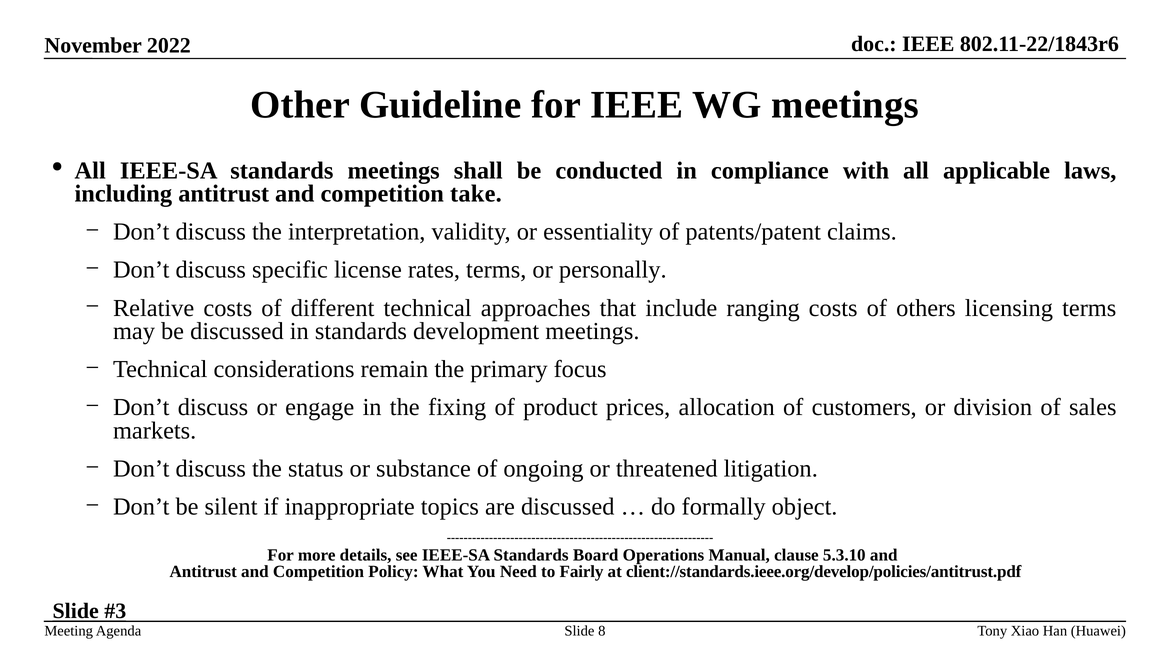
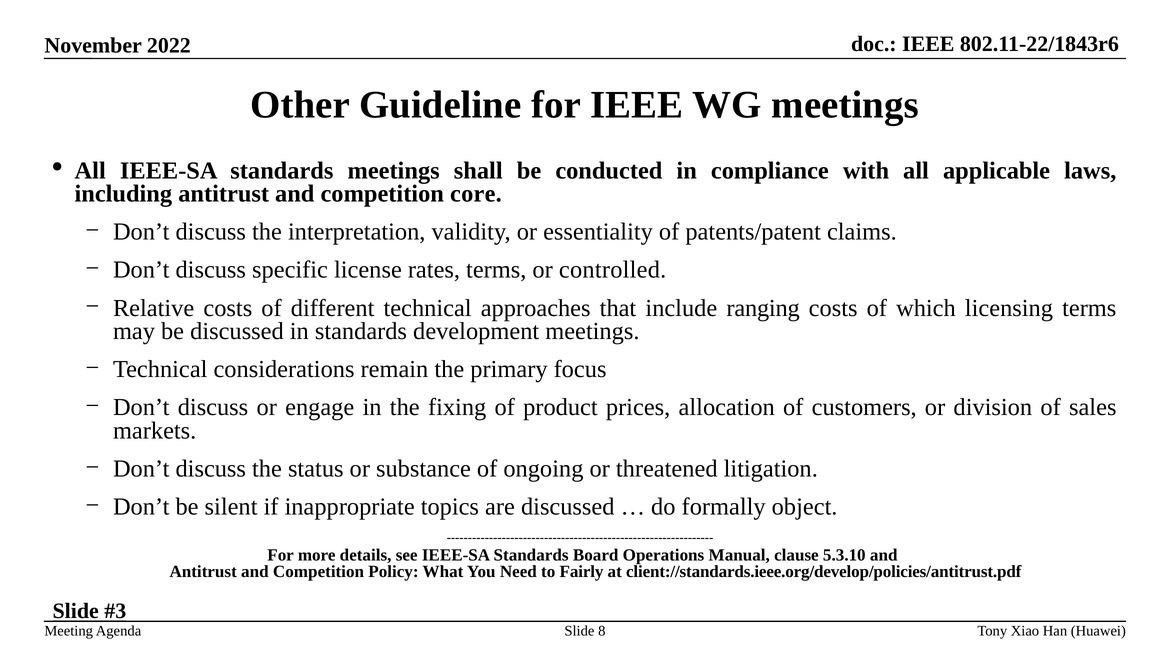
take: take -> core
personally: personally -> controlled
others: others -> which
